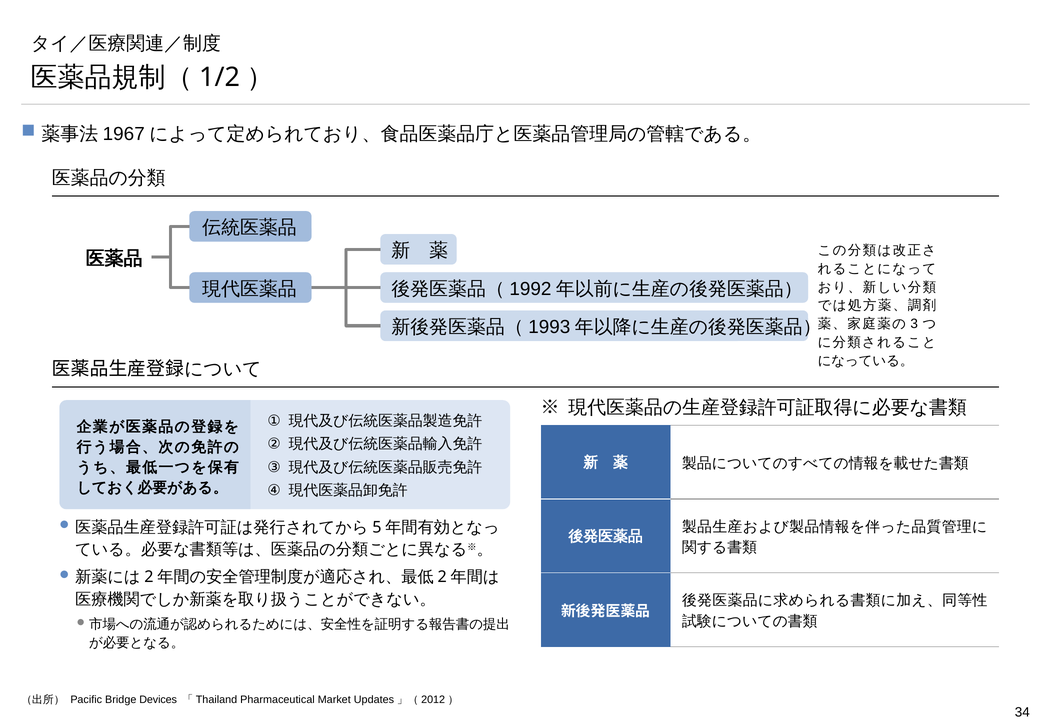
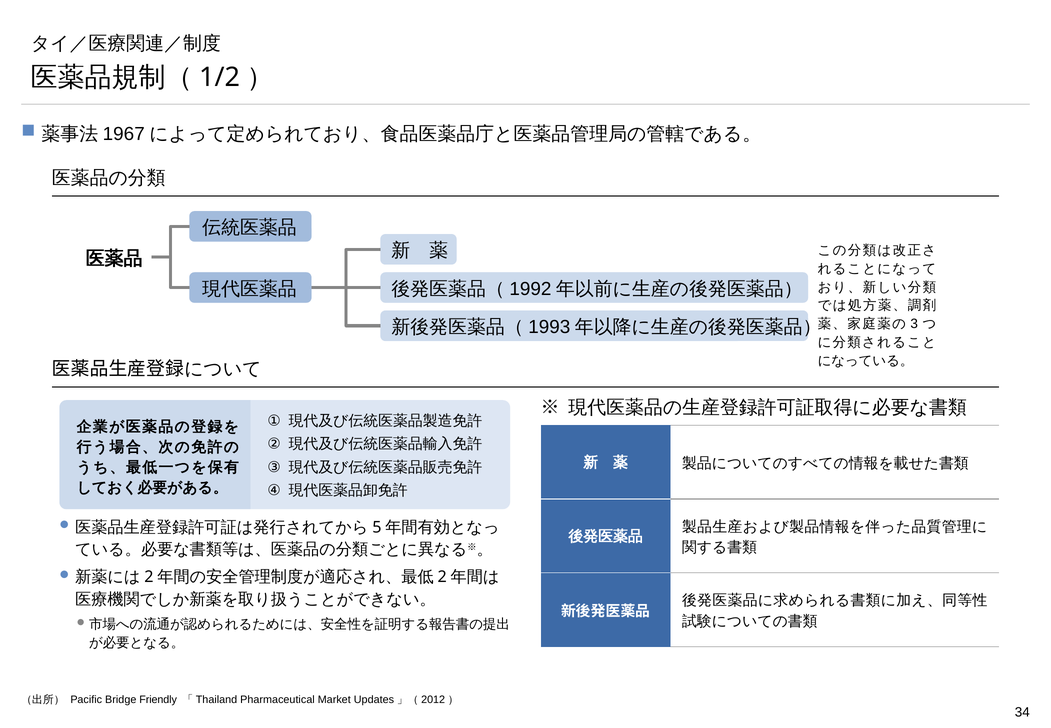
Devices: Devices -> Friendly
